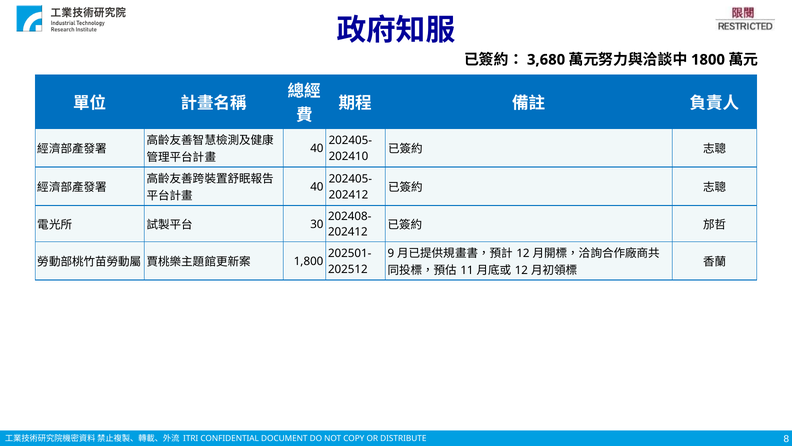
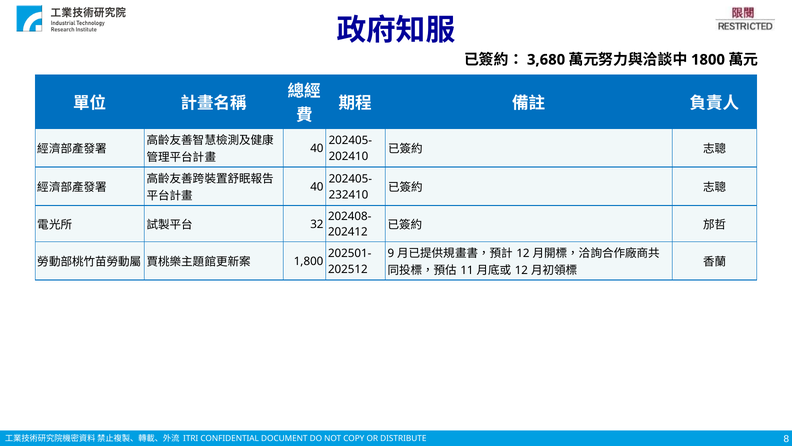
202412 at (349, 195): 202412 -> 232410
30: 30 -> 32
